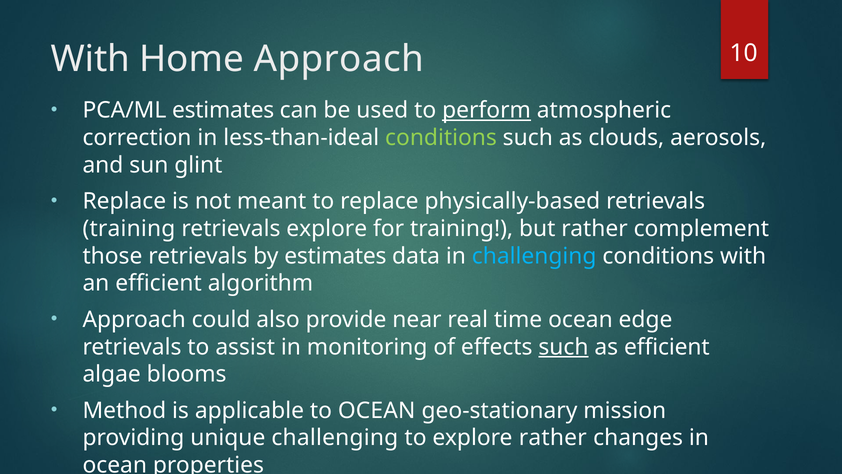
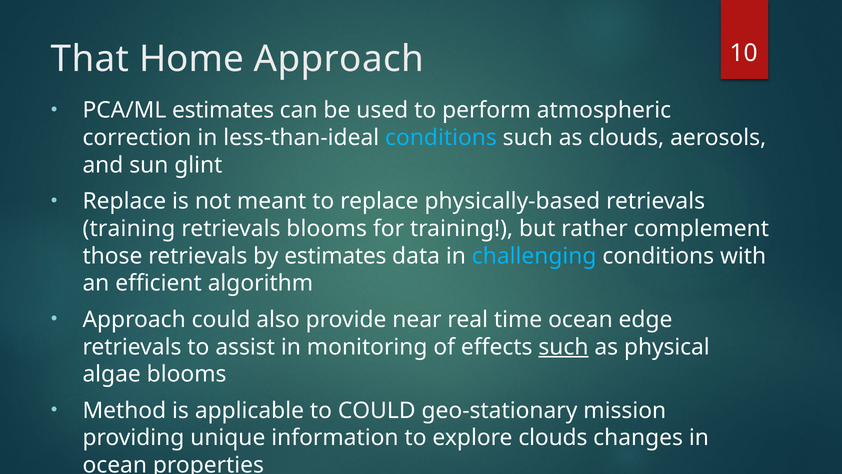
With at (90, 59): With -> That
perform underline: present -> none
conditions at (441, 138) colour: light green -> light blue
retrievals explore: explore -> blooms
as efficient: efficient -> physical
to OCEAN: OCEAN -> COULD
unique challenging: challenging -> information
explore rather: rather -> clouds
